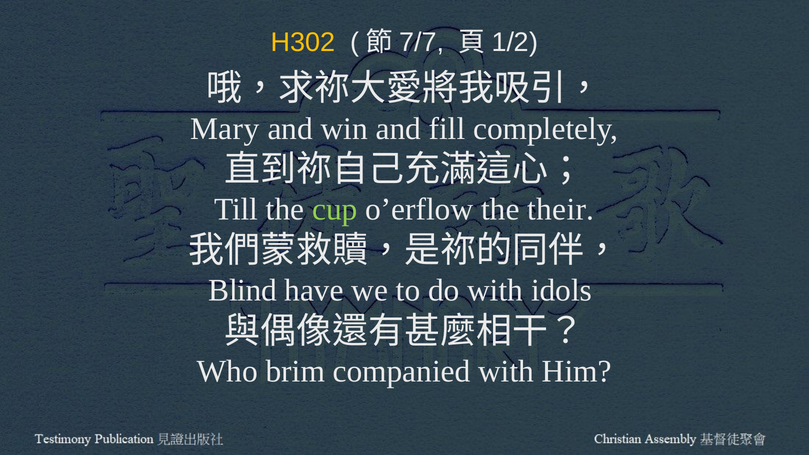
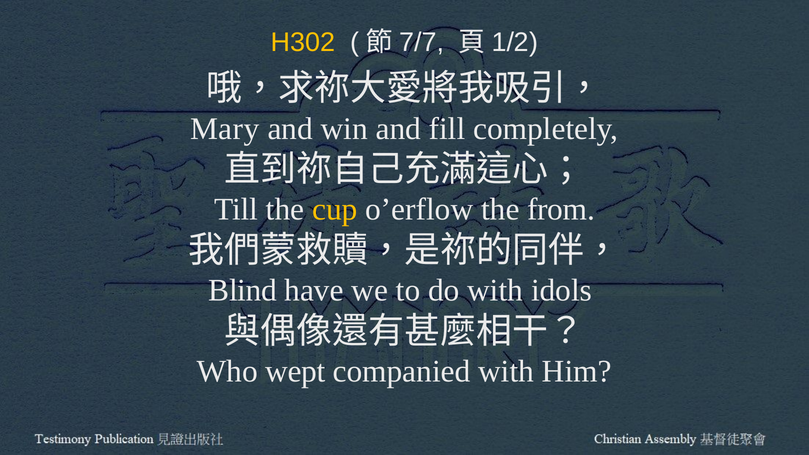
cup colour: light green -> yellow
their: their -> from
brim: brim -> wept
